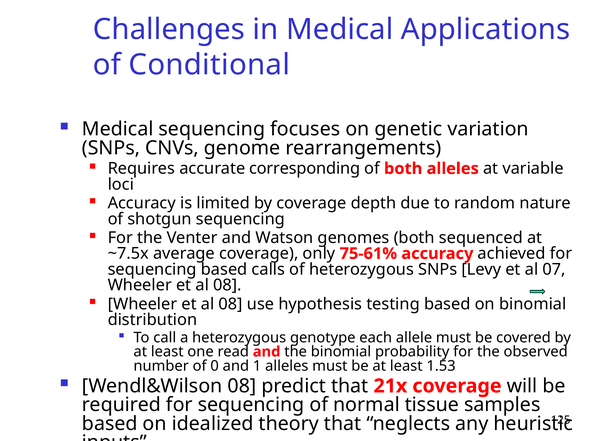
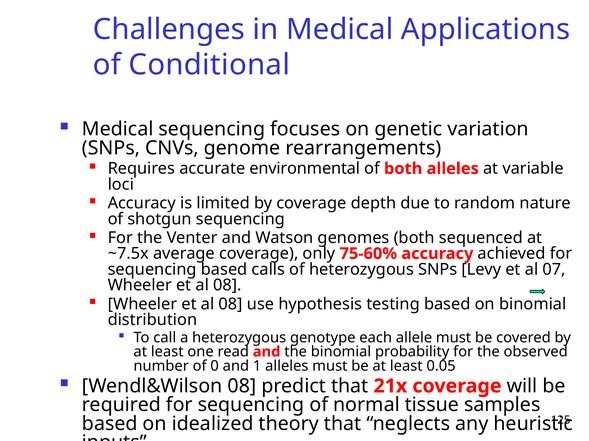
corresponding: corresponding -> environmental
75-61%: 75-61% -> 75-60%
1.53: 1.53 -> 0.05
